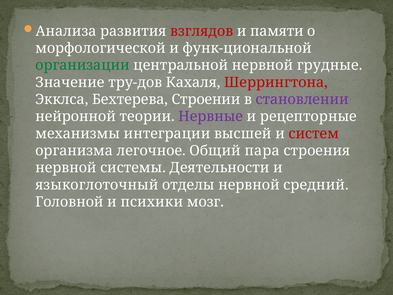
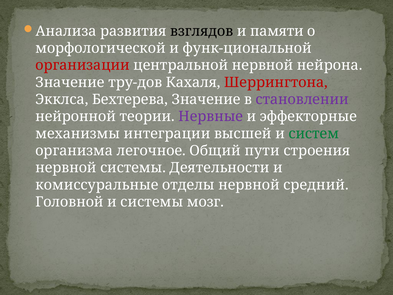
взглядов colour: red -> black
организации colour: green -> red
грудные: грудные -> нейрона
Бехтерева Строении: Строении -> Значение
рецепторные: рецепторные -> эффекторные
систем colour: red -> green
пара: пара -> пути
языкоглоточный: языкоглоточный -> комиссуральные
и психики: психики -> системы
